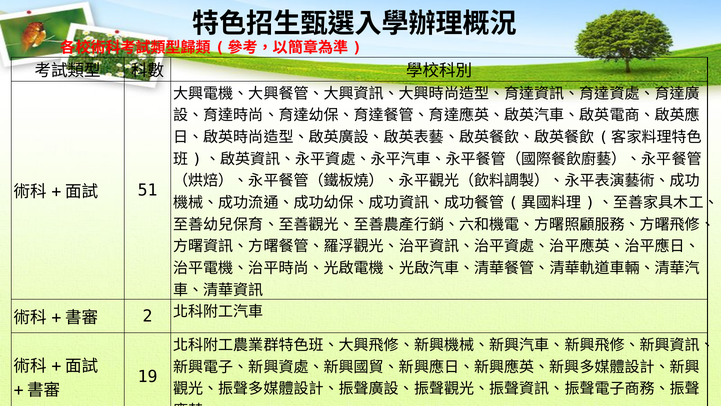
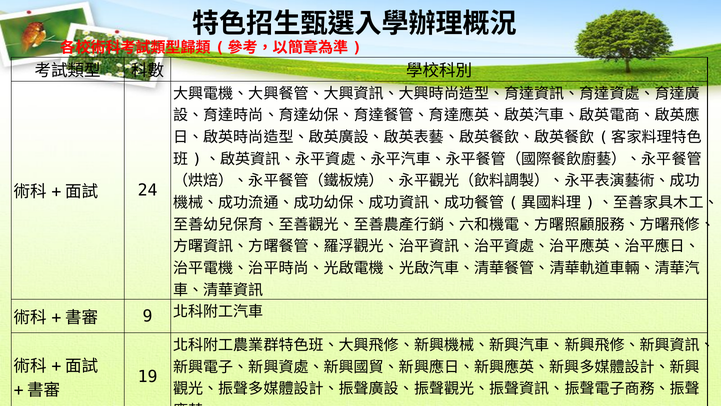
51: 51 -> 24
2: 2 -> 9
